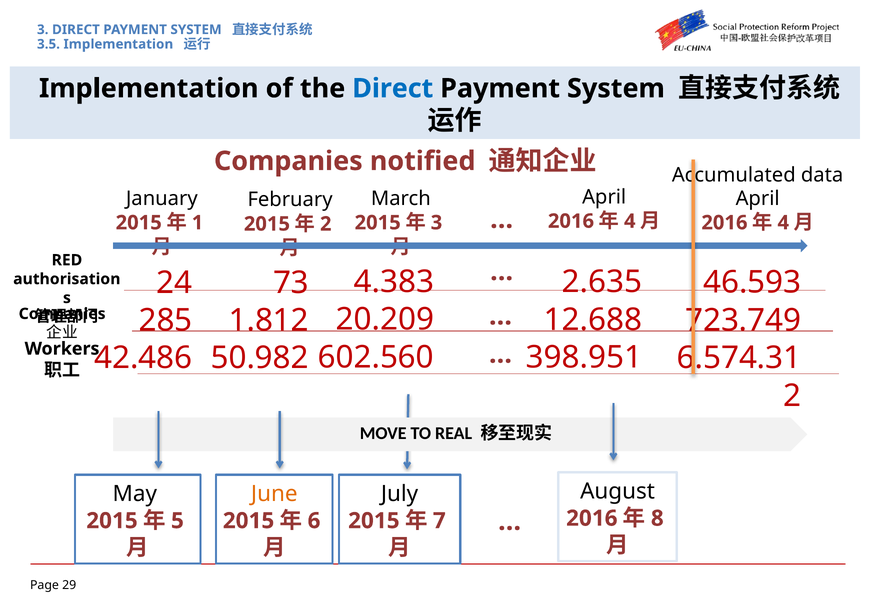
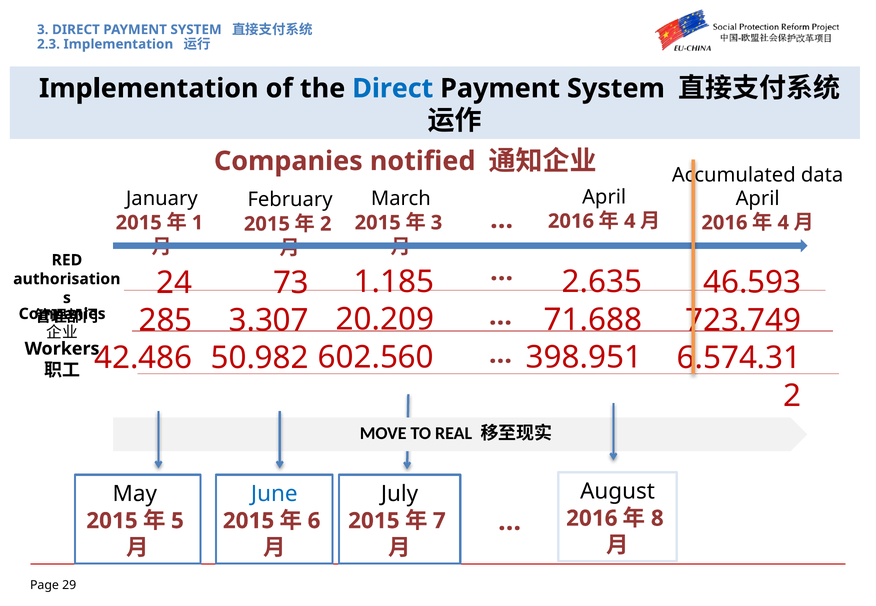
3.5: 3.5 -> 2.3
4.383: 4.383 -> 1.185
12.688: 12.688 -> 71.688
1.812: 1.812 -> 3.307
June colour: orange -> blue
